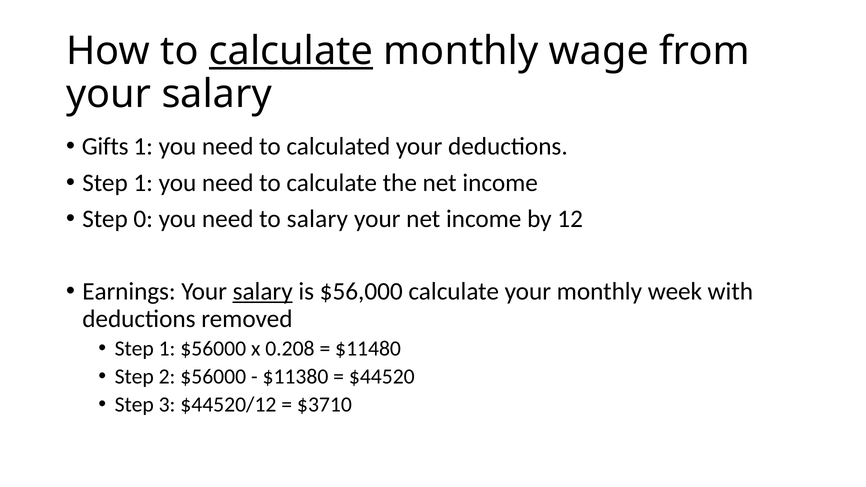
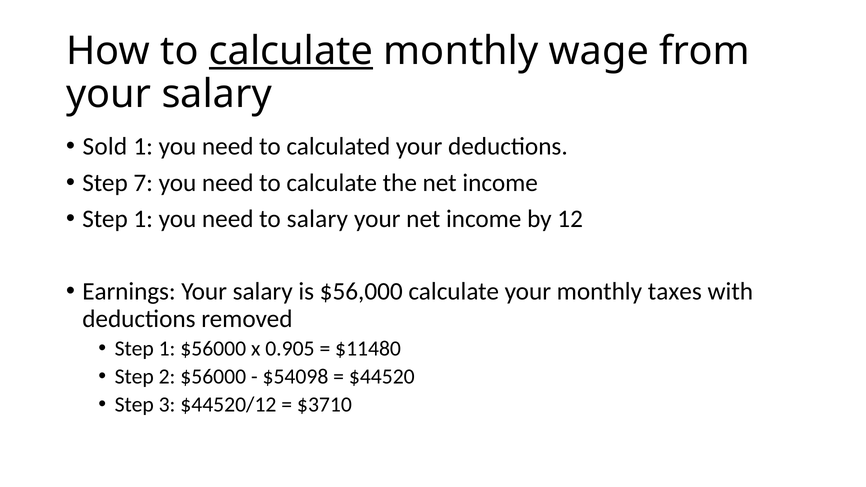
Gifts: Gifts -> Sold
1 at (143, 183): 1 -> 7
0 at (143, 219): 0 -> 1
salary at (263, 292) underline: present -> none
week: week -> taxes
0.208: 0.208 -> 0.905
$11380: $11380 -> $54098
